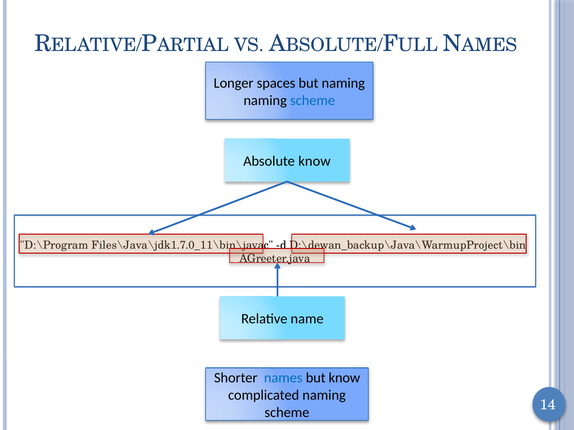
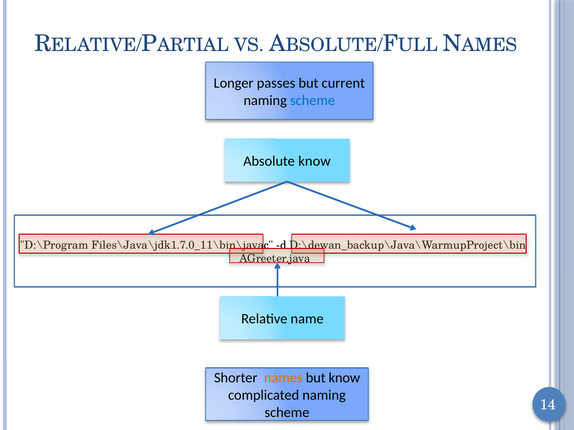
spaces: spaces -> passes
but naming: naming -> current
names colour: blue -> orange
